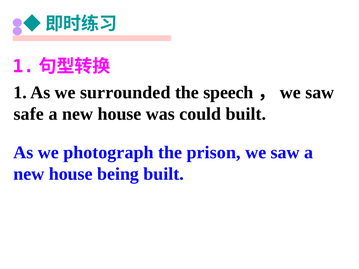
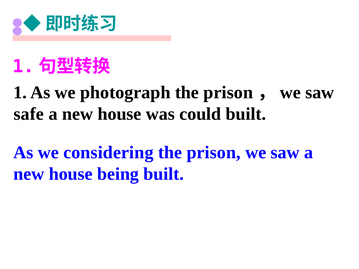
surrounded: surrounded -> photograph
speech at (228, 92): speech -> prison
photograph: photograph -> considering
